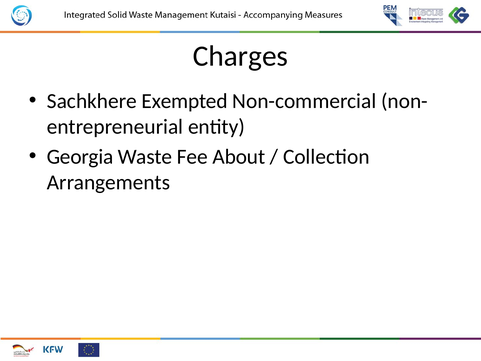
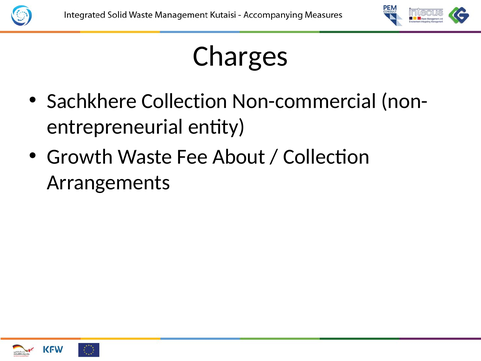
Sachkhere Exempted: Exempted -> Collection
Georgia: Georgia -> Growth
